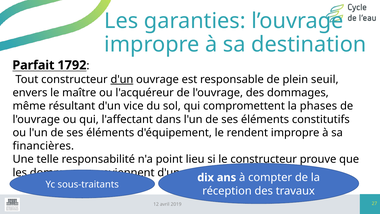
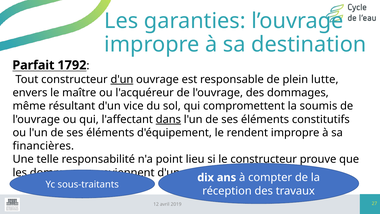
seuil: seuil -> lutte
phases: phases -> soumis
dans underline: none -> present
